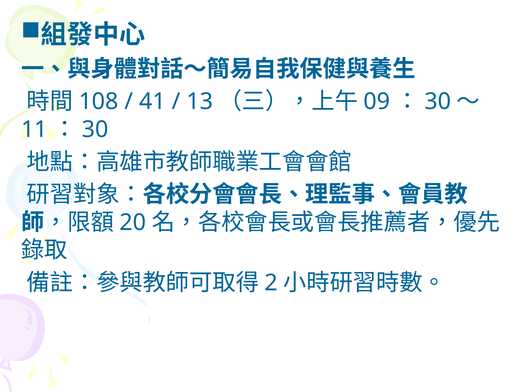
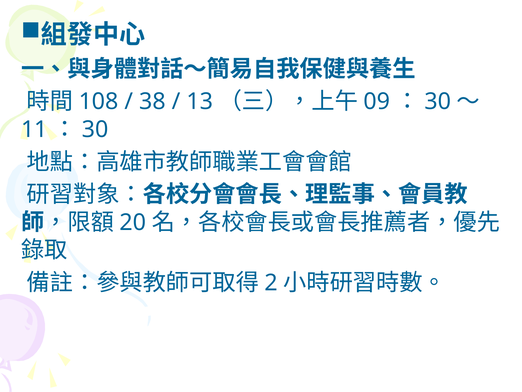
41: 41 -> 38
